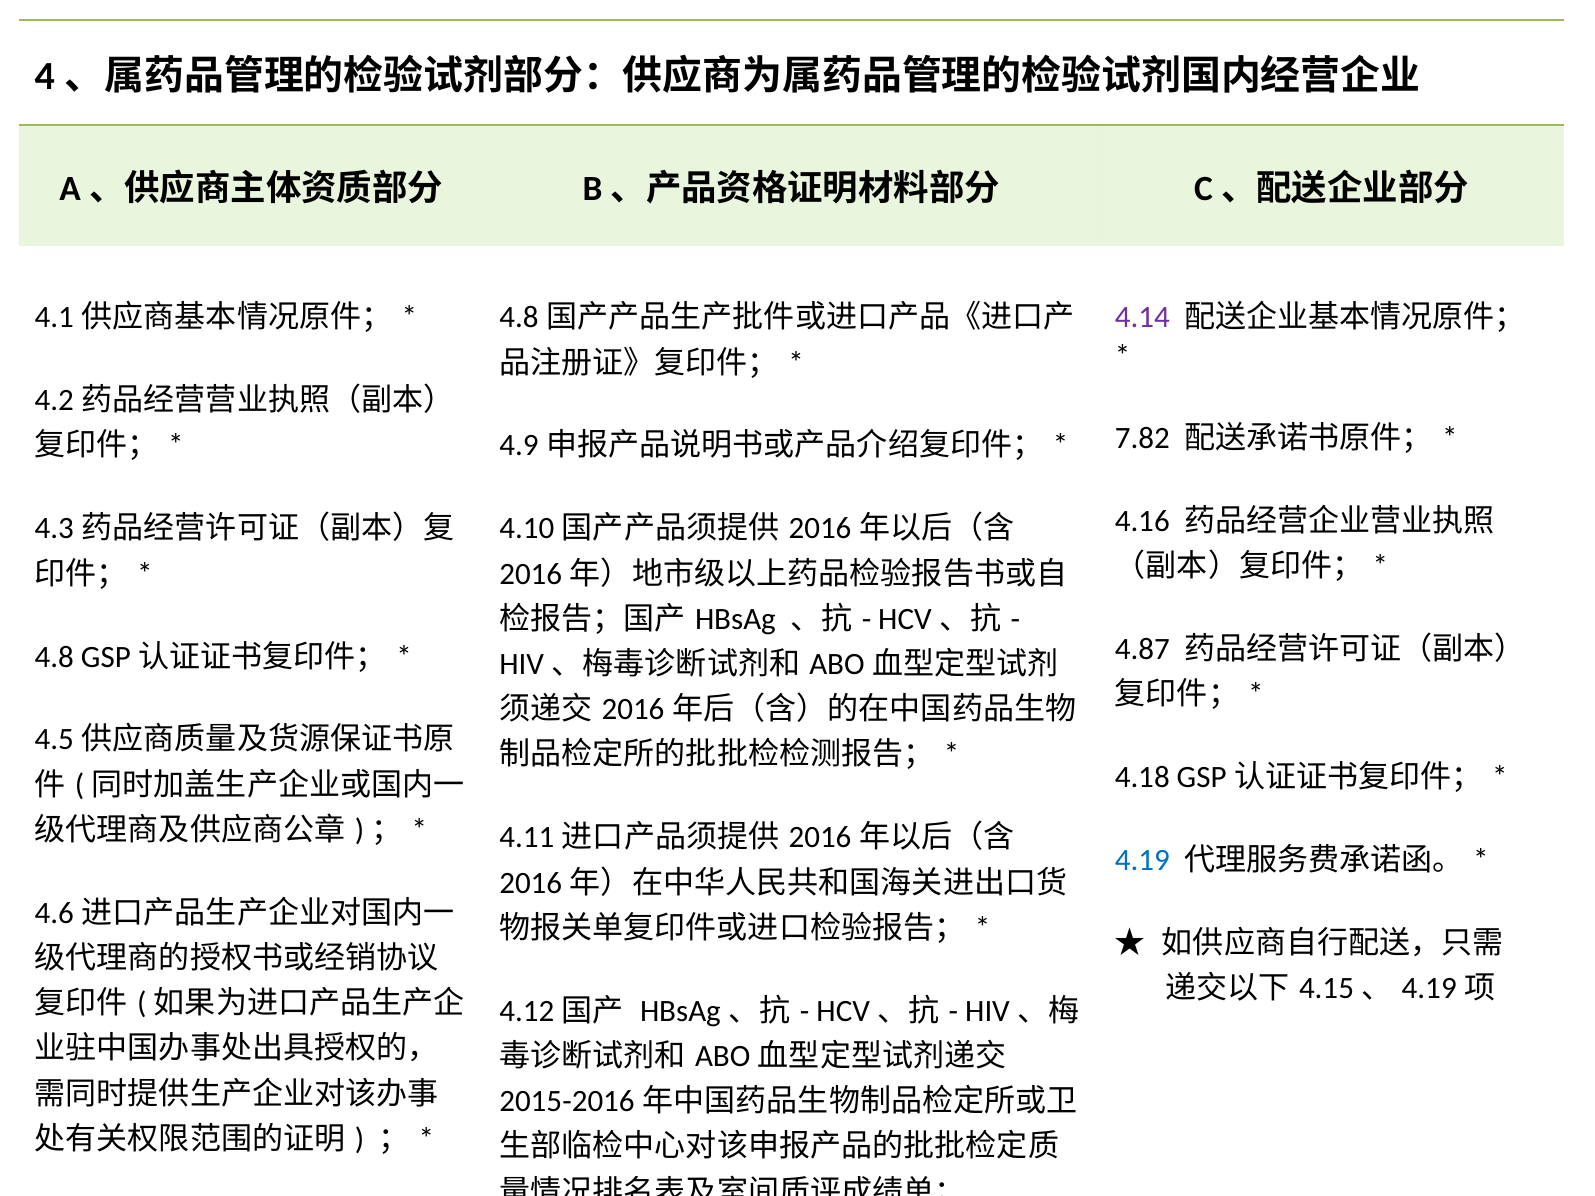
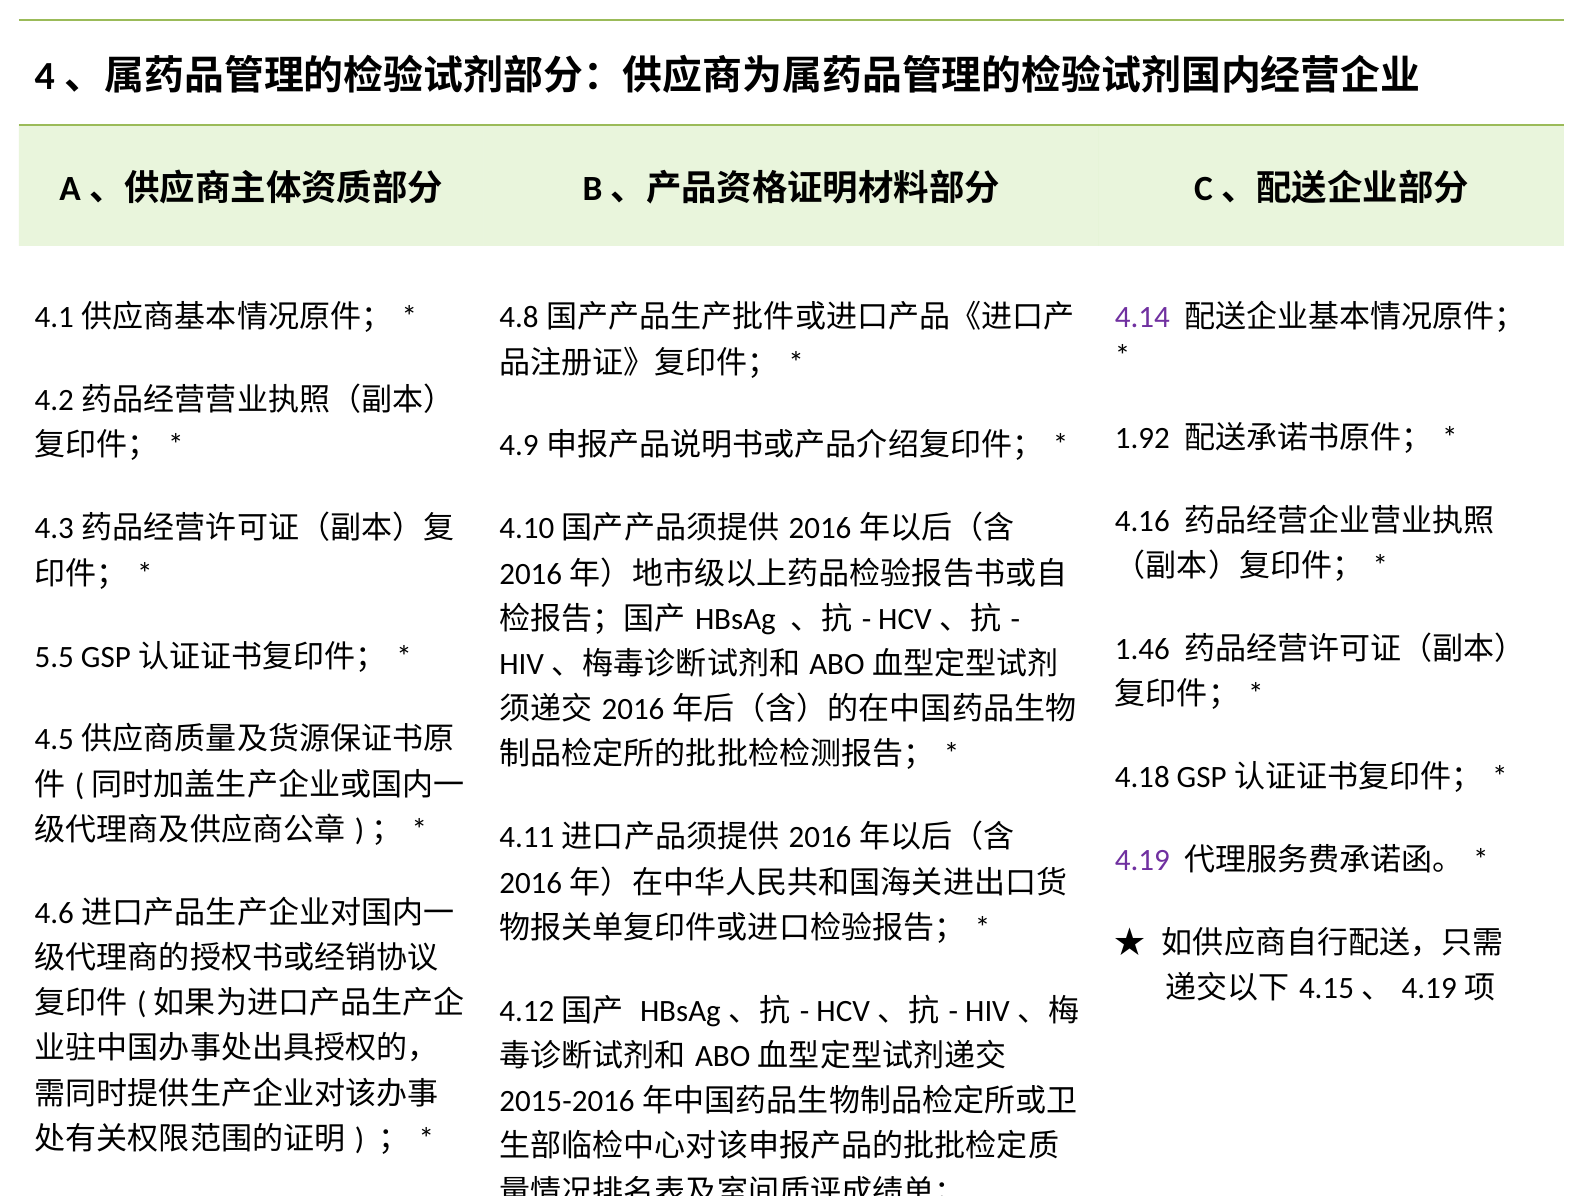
7.82: 7.82 -> 1.92
4.87: 4.87 -> 1.46
4.8 at (54, 657): 4.8 -> 5.5
4.19 colour: blue -> purple
